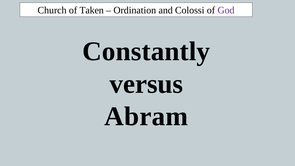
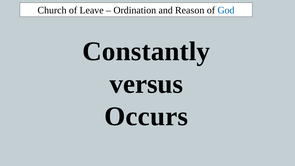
Taken: Taken -> Leave
Colossi: Colossi -> Reason
God colour: purple -> blue
Abram: Abram -> Occurs
